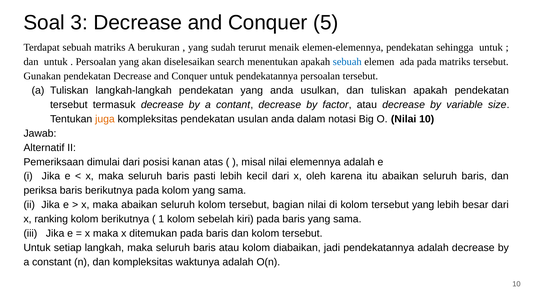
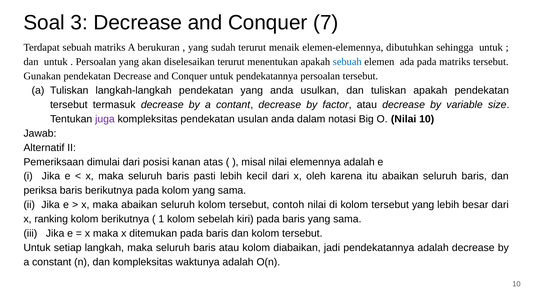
5: 5 -> 7
elemen-elemennya pendekatan: pendekatan -> dibutuhkan
diselesaikan search: search -> terurut
juga colour: orange -> purple
bagian: bagian -> contoh
